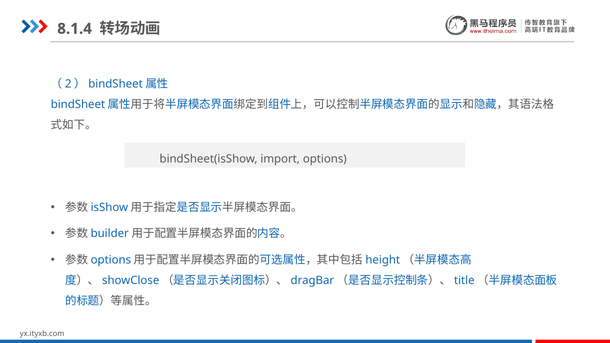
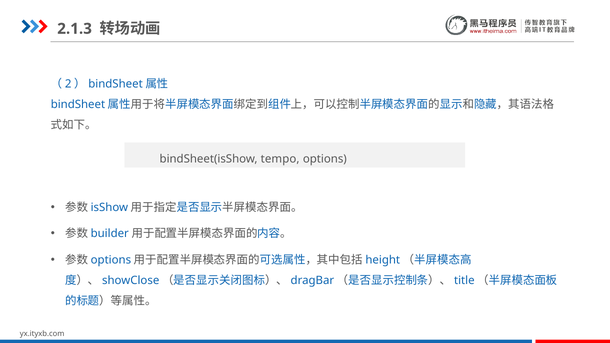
8.1.4: 8.1.4 -> 2.1.3
import: import -> tempo
